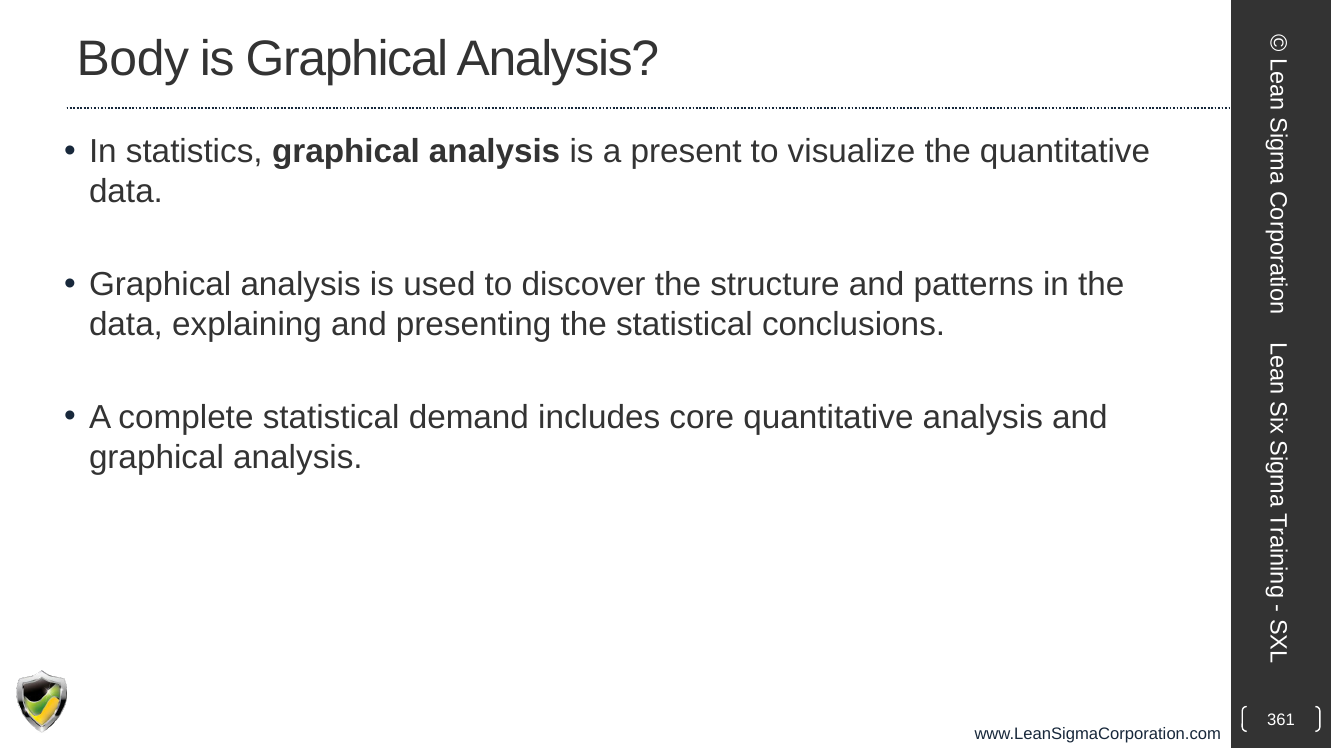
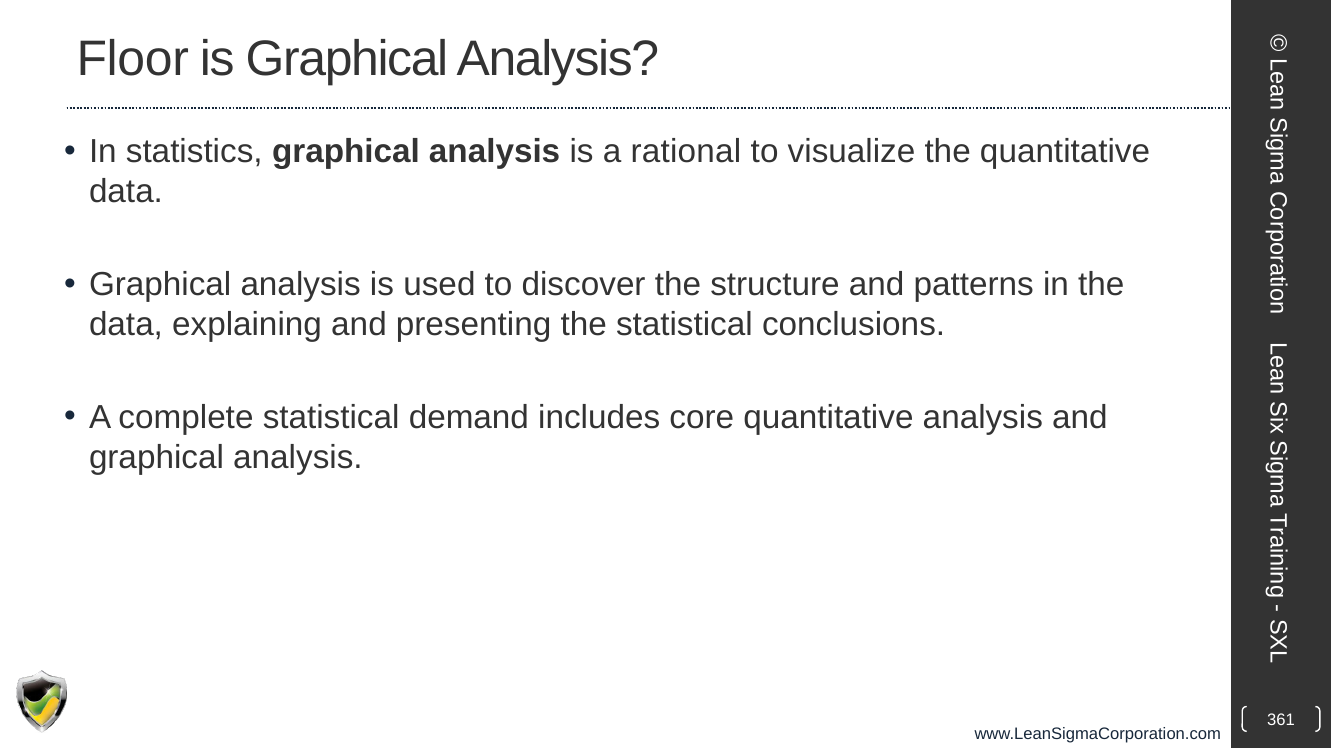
Body: Body -> Floor
present: present -> rational
